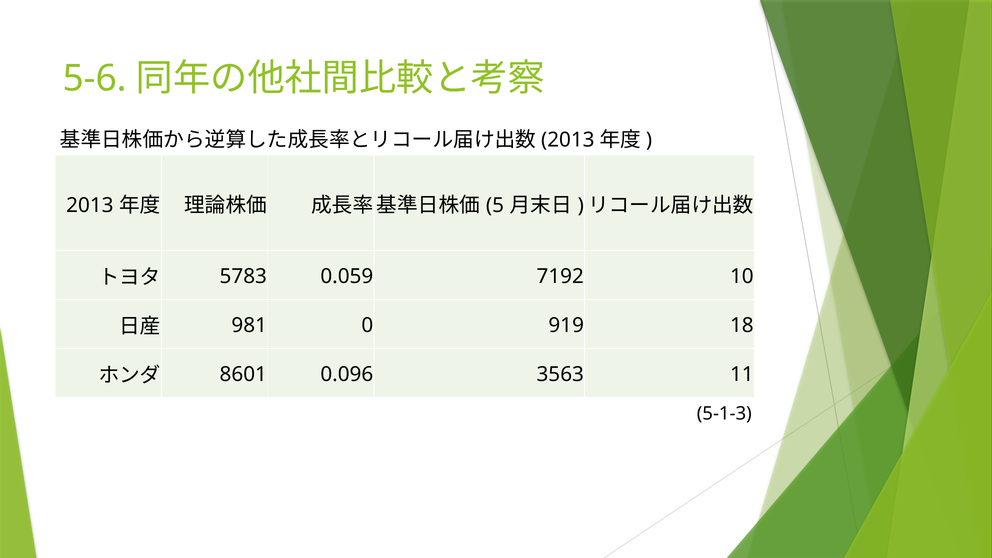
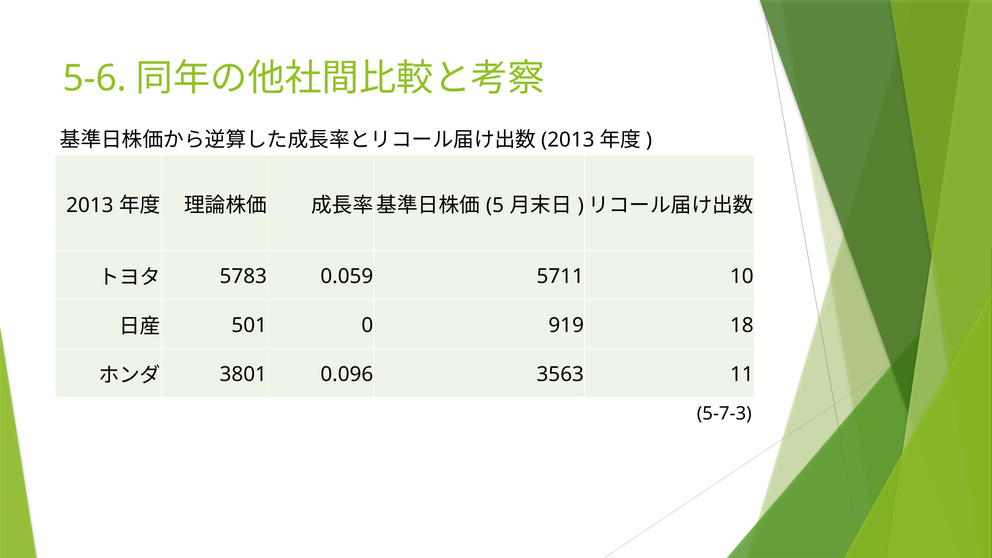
7192: 7192 -> 5711
981: 981 -> 501
8601: 8601 -> 3801
5-1-3: 5-1-3 -> 5-7-3
